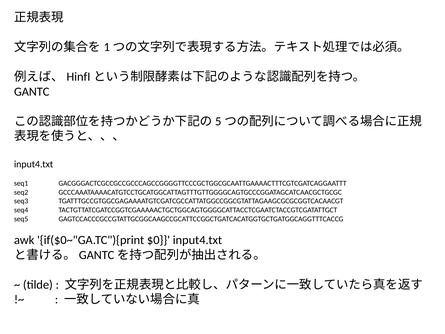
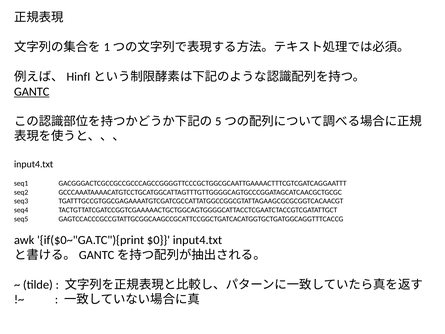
GANTC underline: none -> present
